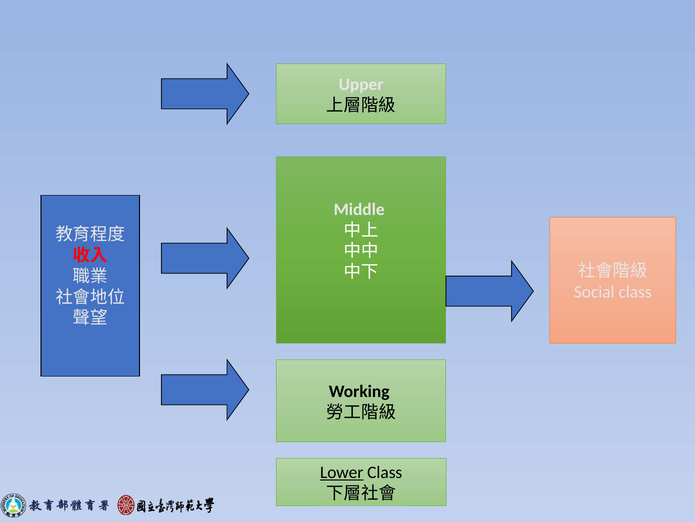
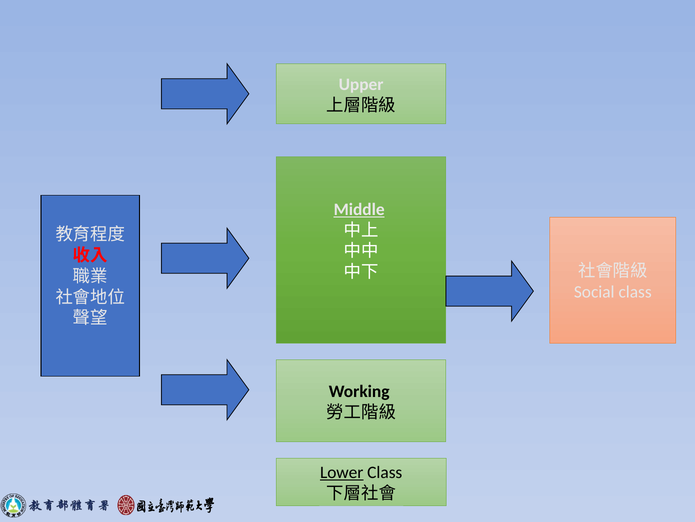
Middle underline: none -> present
